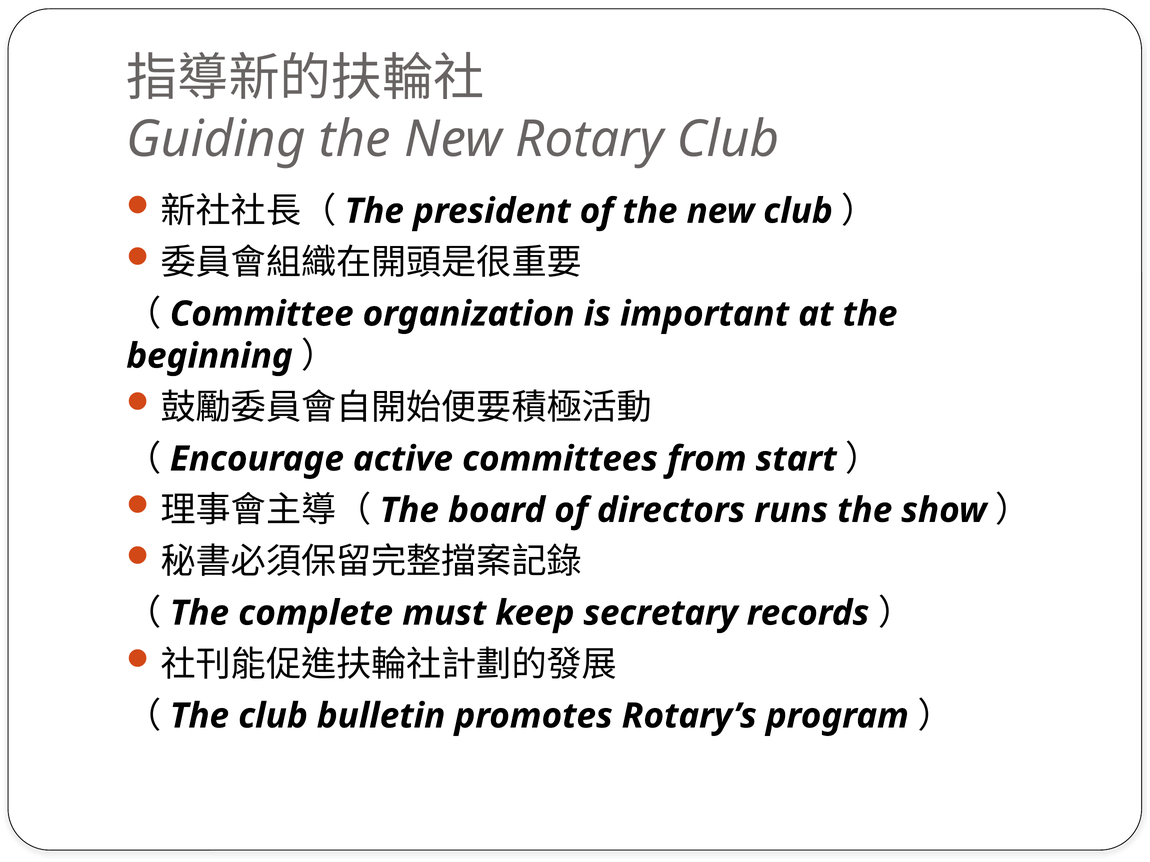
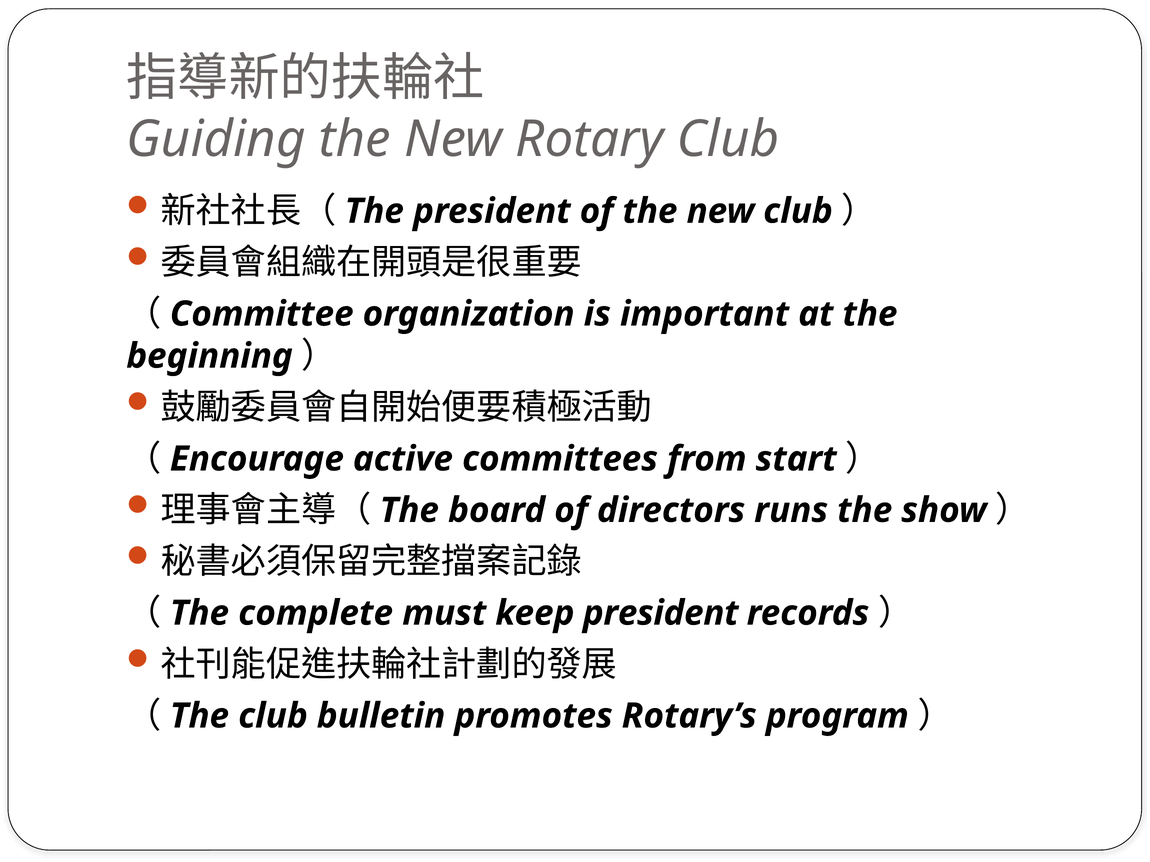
keep secretary: secretary -> president
